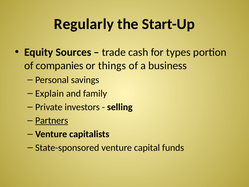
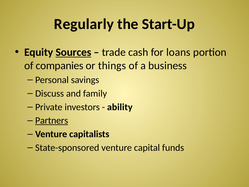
Sources underline: none -> present
types: types -> loans
Explain: Explain -> Discuss
selling: selling -> ability
